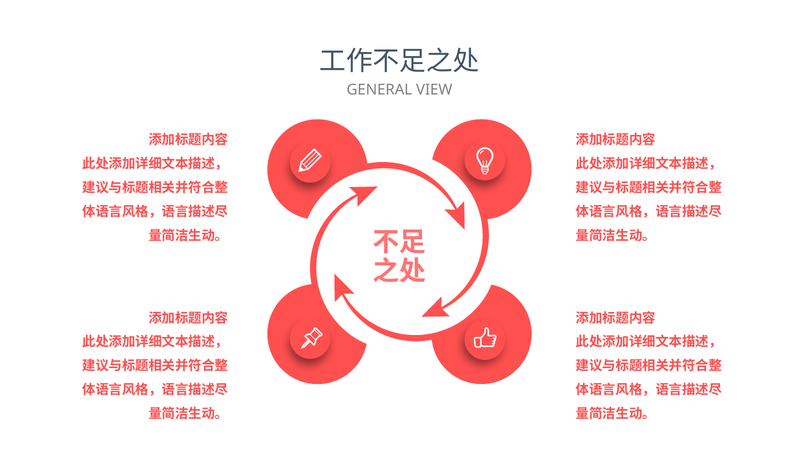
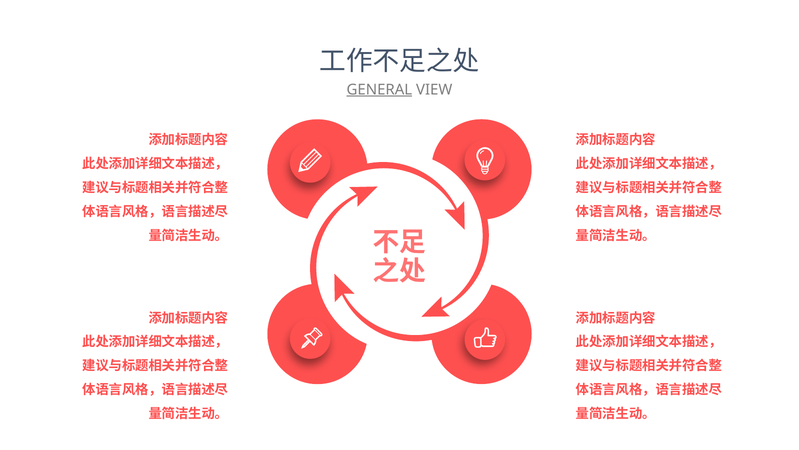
GENERAL underline: none -> present
